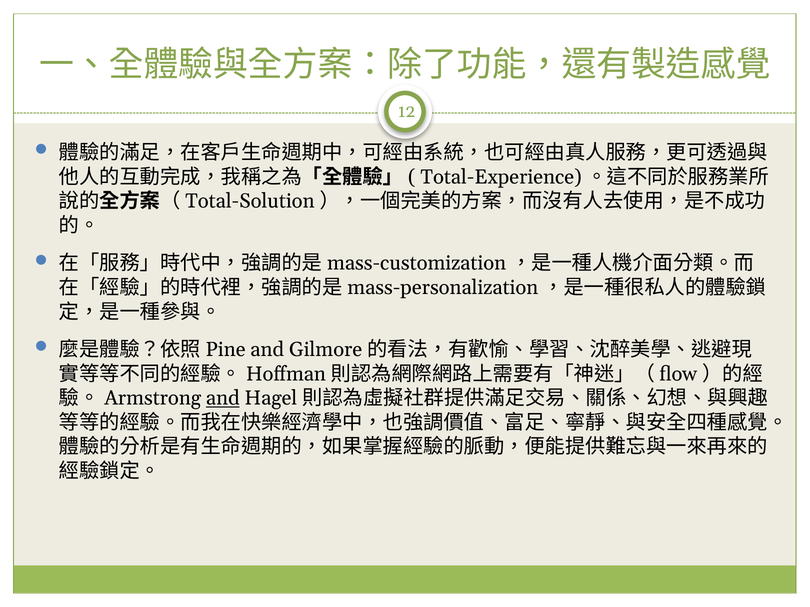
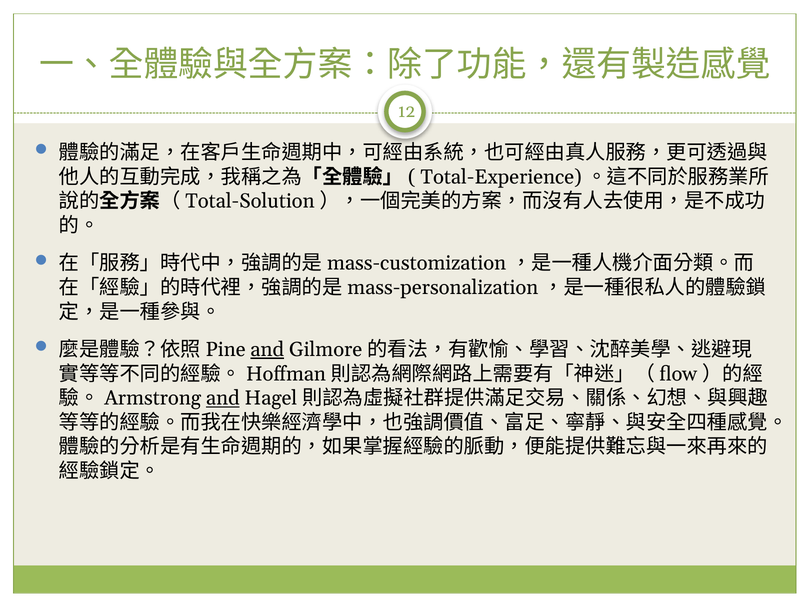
and at (267, 350) underline: none -> present
